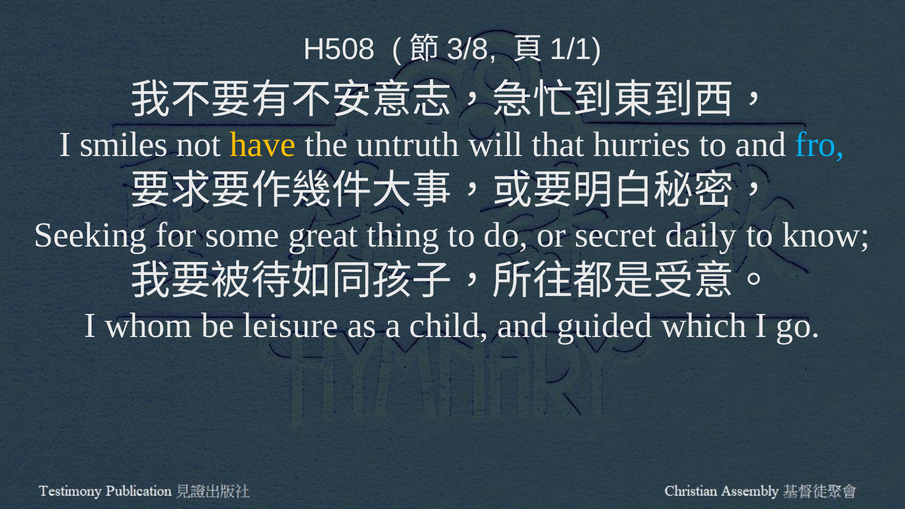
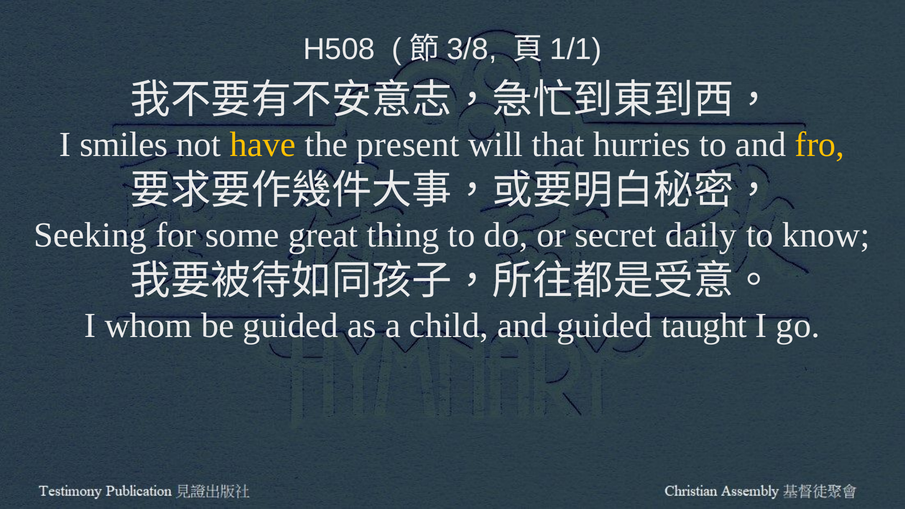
untruth: untruth -> present
fro colour: light blue -> yellow
be leisure: leisure -> guided
which: which -> taught
